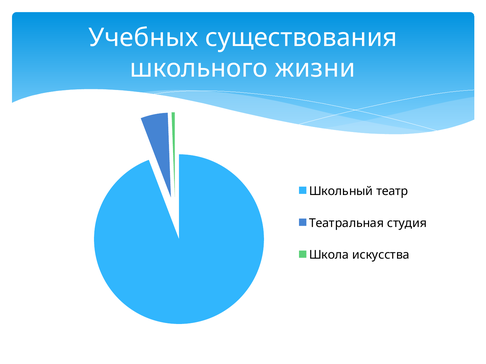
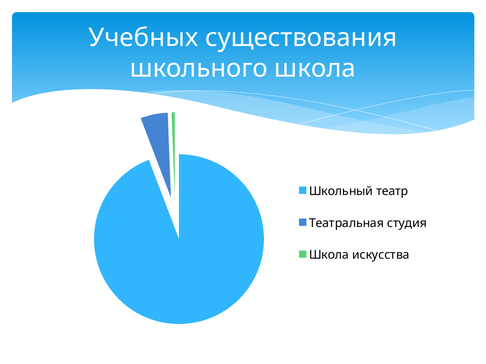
школьного жизни: жизни -> школа
